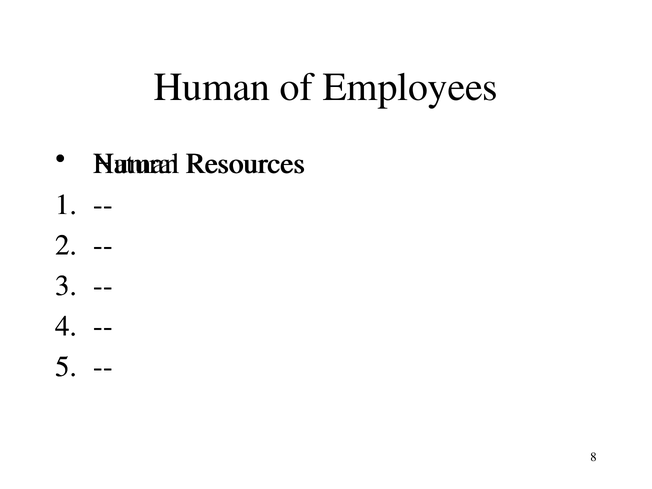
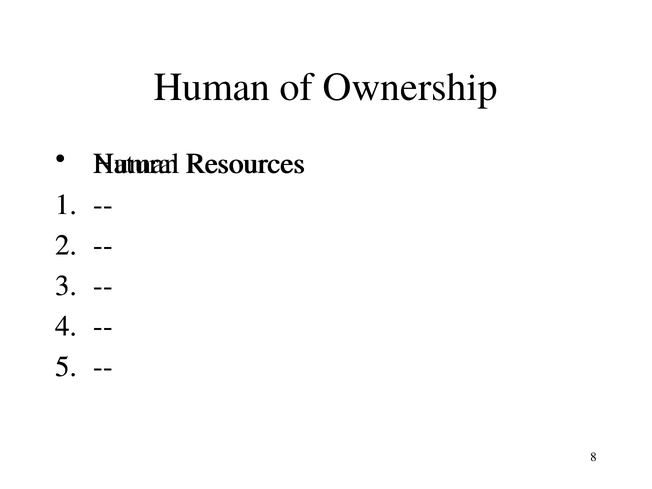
Employees: Employees -> Ownership
